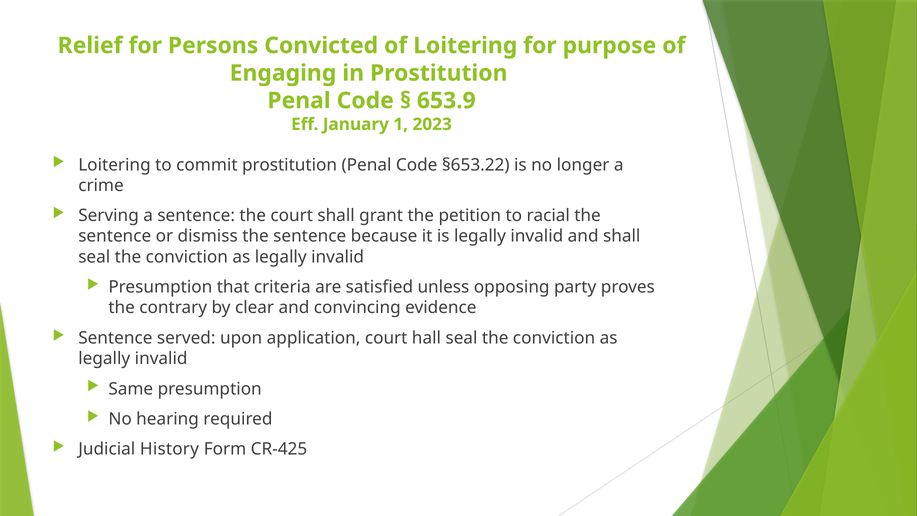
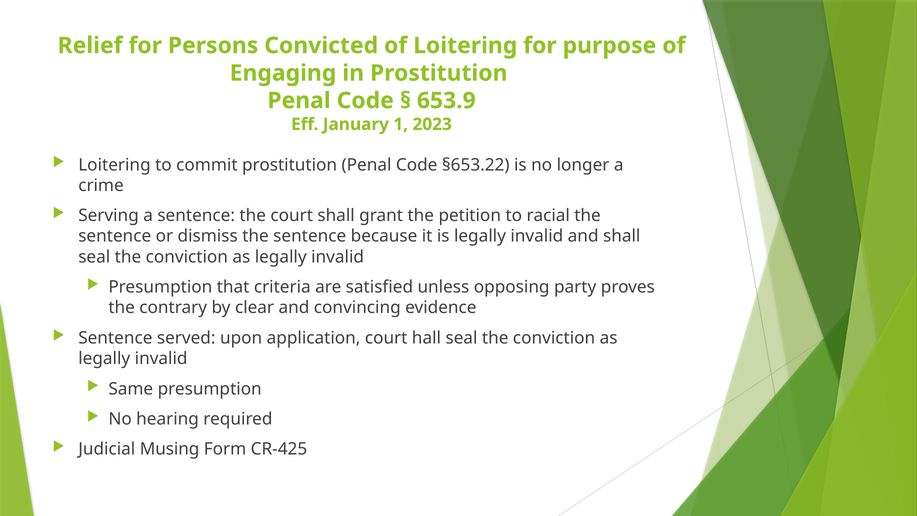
History: History -> Musing
